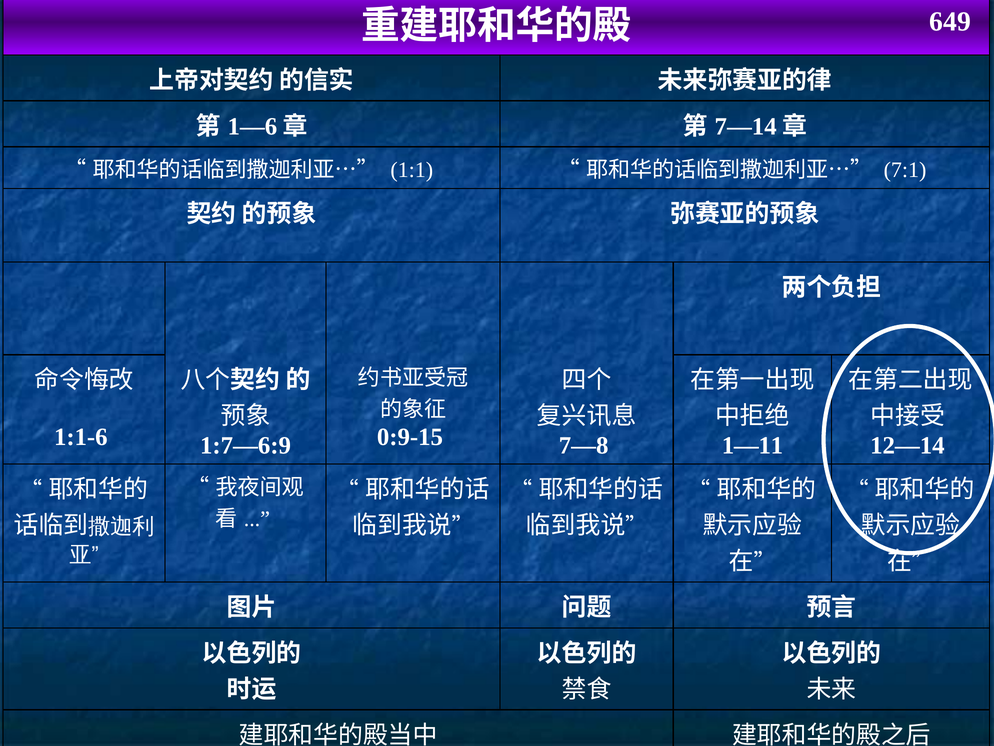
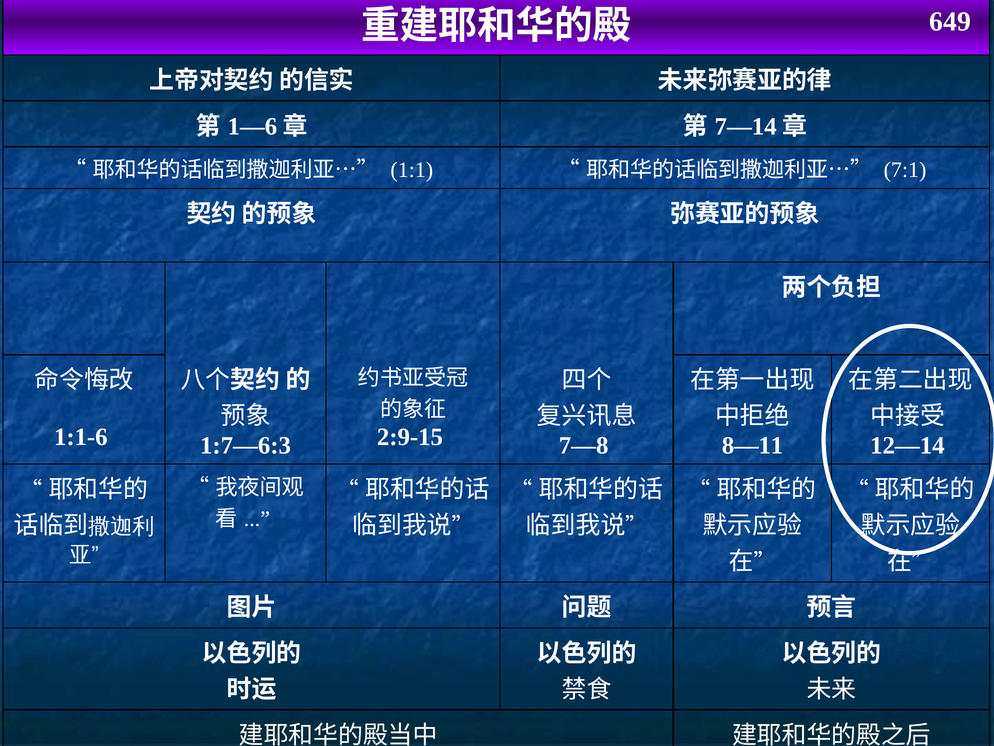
0:9-15: 0:9-15 -> 2:9-15
1:7—6:9: 1:7—6:9 -> 1:7—6:3
1—11: 1—11 -> 8—11
